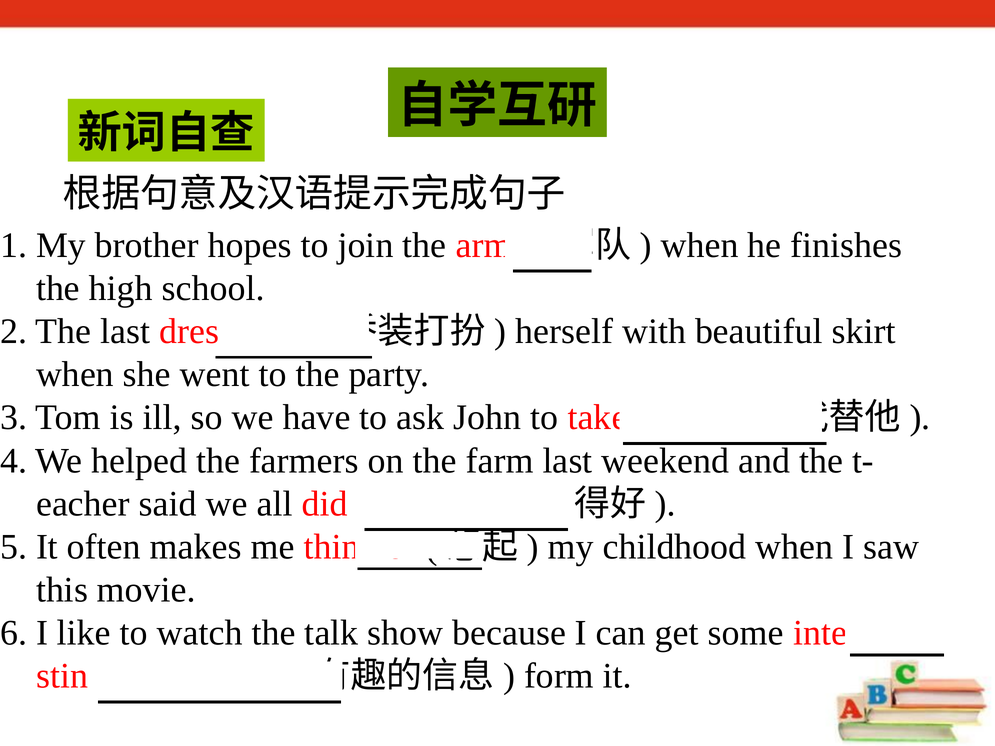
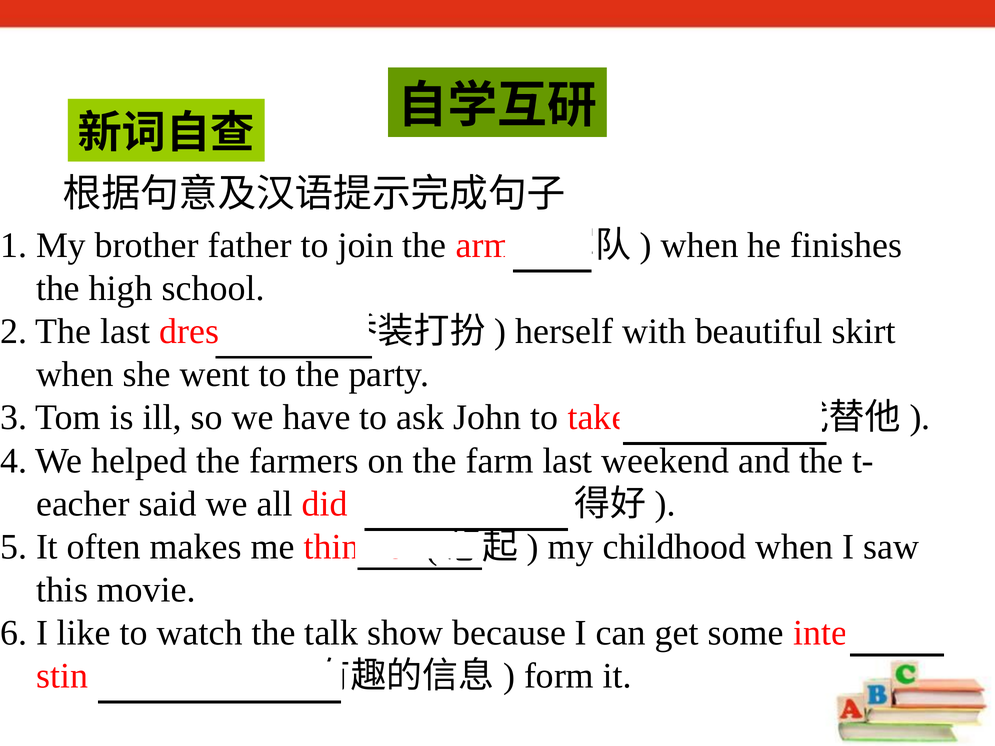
hopes: hopes -> father
